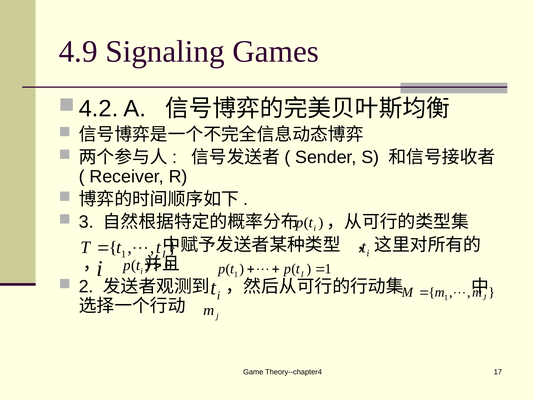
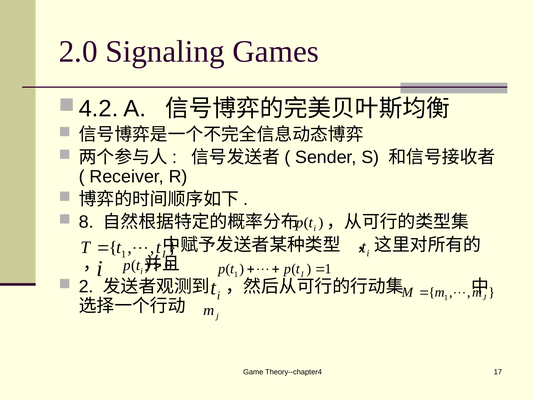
4.9: 4.9 -> 2.0
3: 3 -> 8
